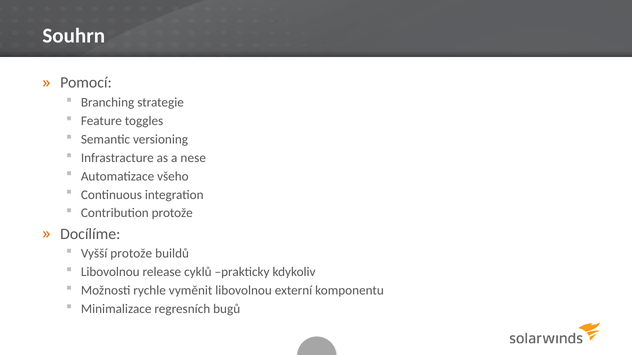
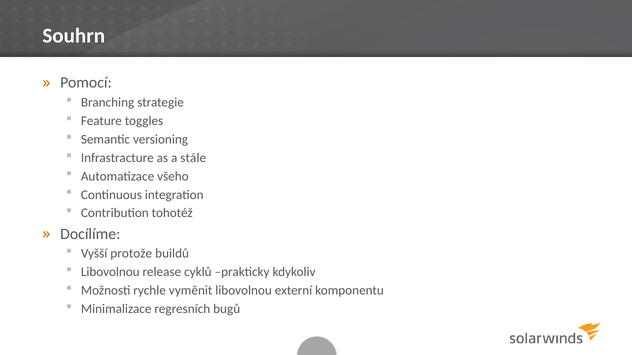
nese: nese -> stále
Contribution protože: protože -> tohotéž
